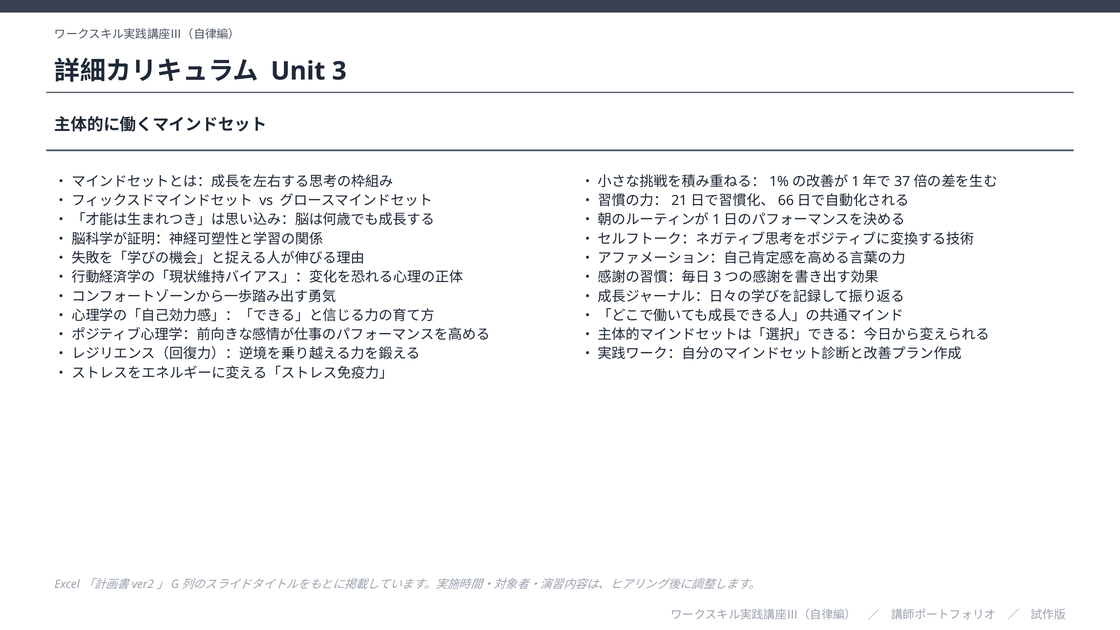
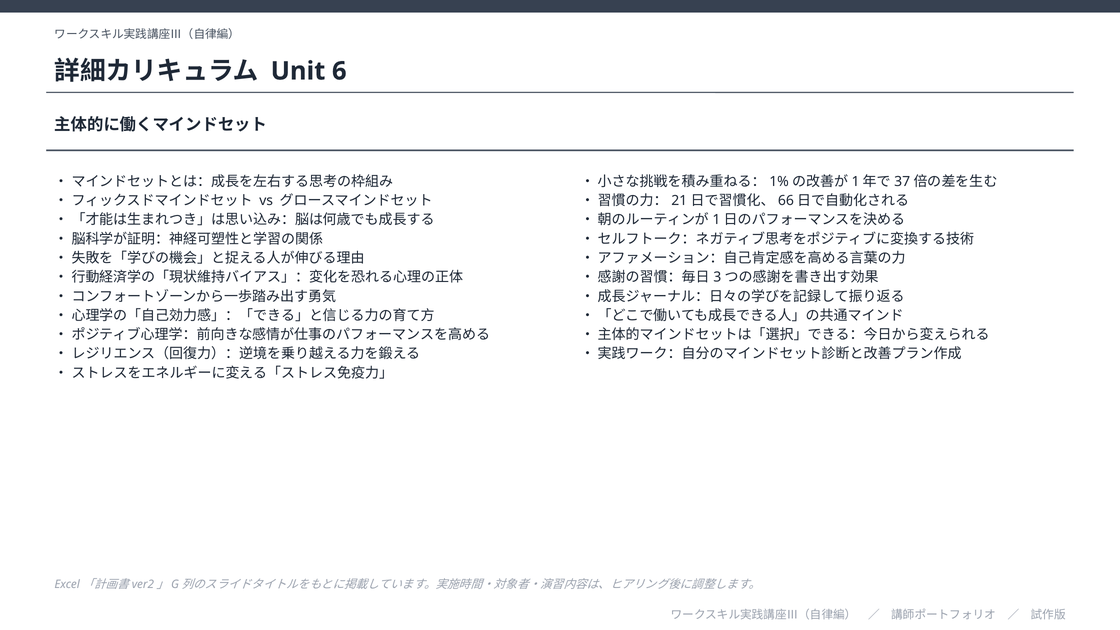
3: 3 -> 6
